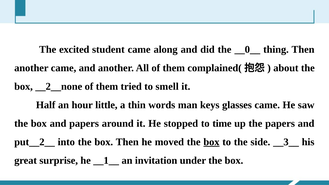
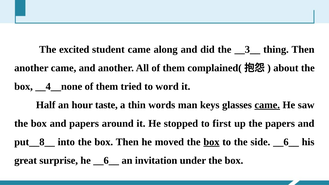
__0__: __0__ -> __3__
__2__none: __2__none -> __4__none
smell: smell -> word
little: little -> taste
came at (267, 105) underline: none -> present
time: time -> first
put__2__: put__2__ -> put__8__
side __3__: __3__ -> __6__
he __1__: __1__ -> __6__
